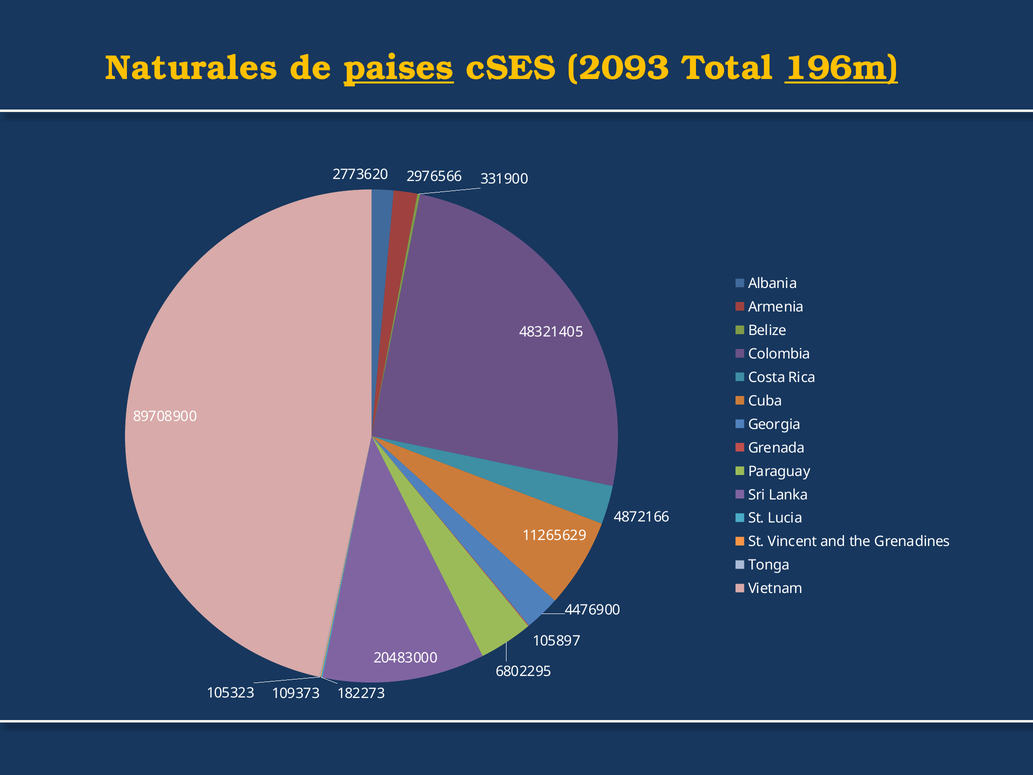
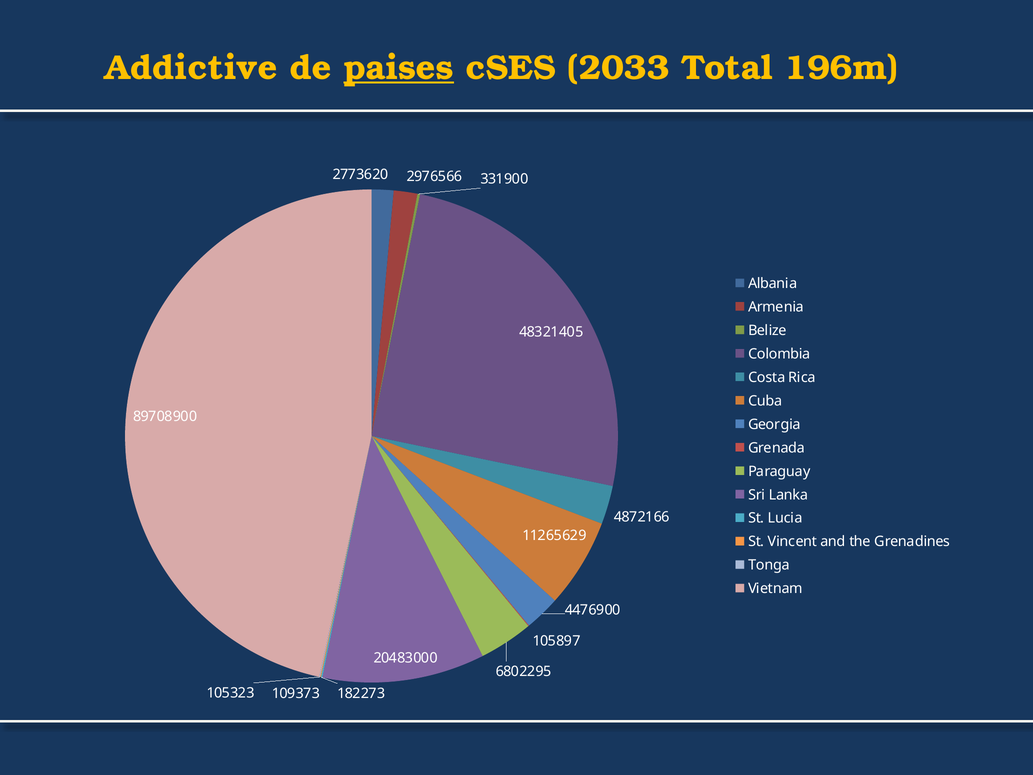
Naturales: Naturales -> Addictive
2093: 2093 -> 2033
196m underline: present -> none
